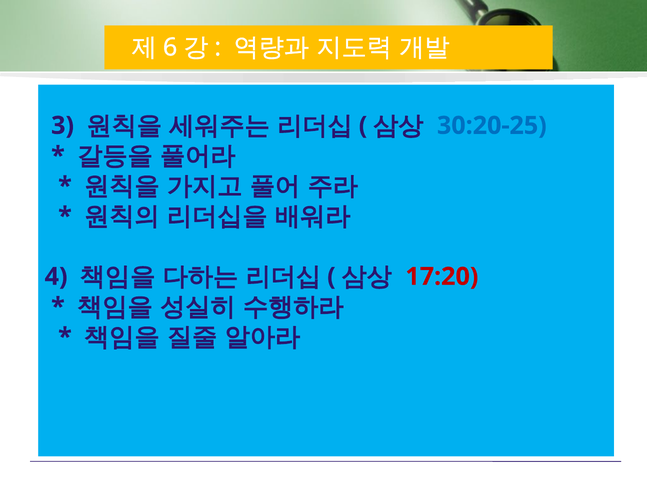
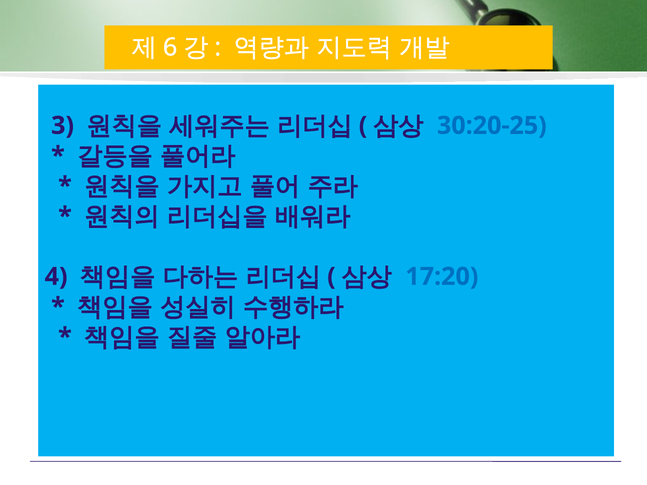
17:20 colour: red -> blue
